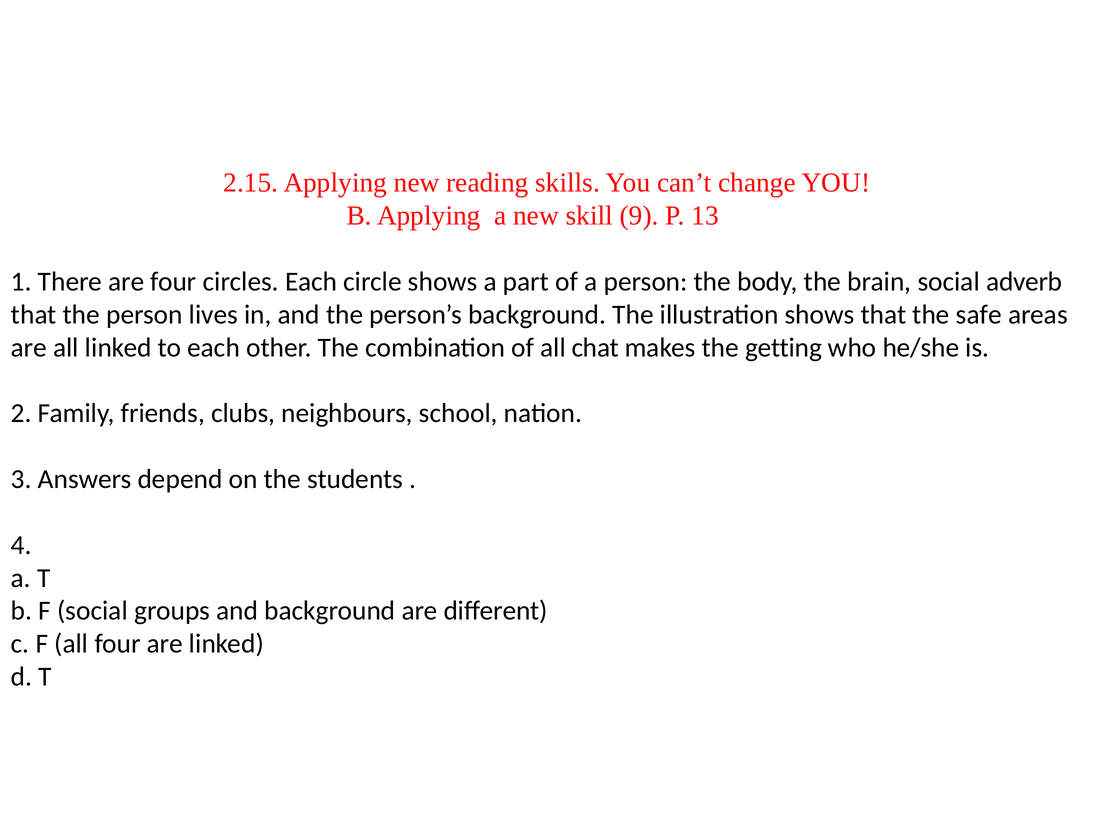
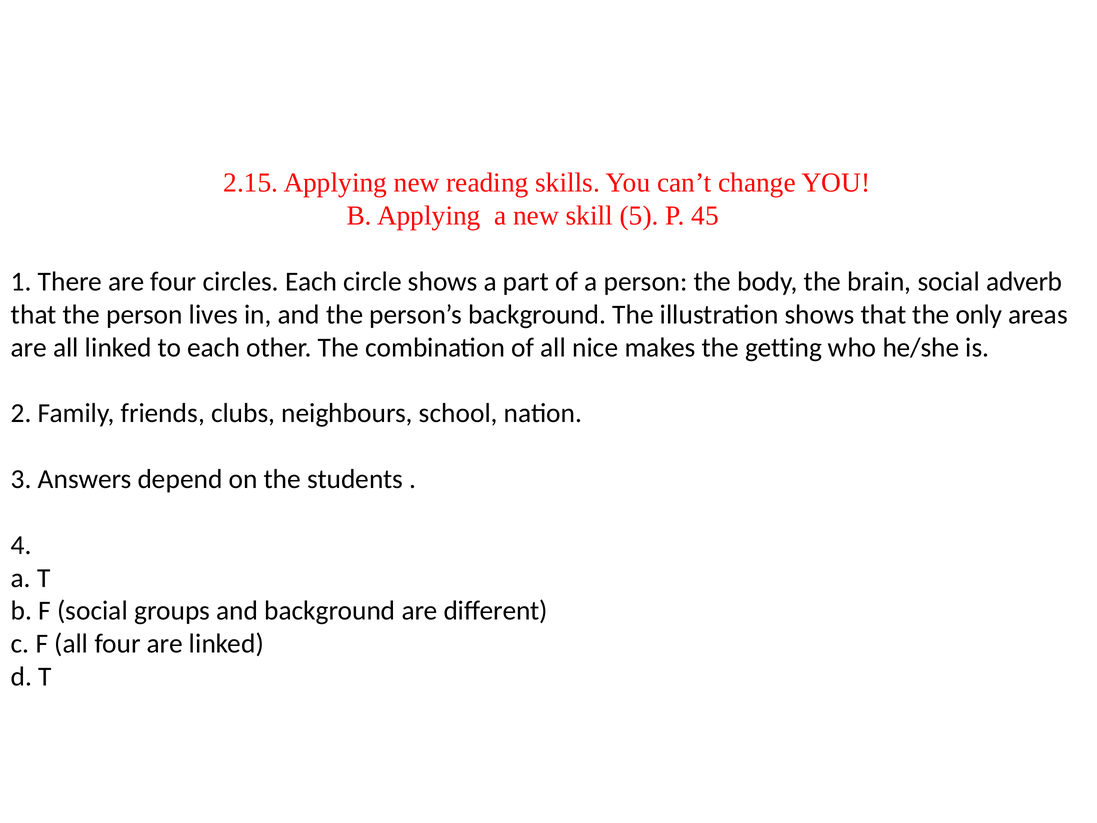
9: 9 -> 5
13: 13 -> 45
safe: safe -> only
chat: chat -> nice
